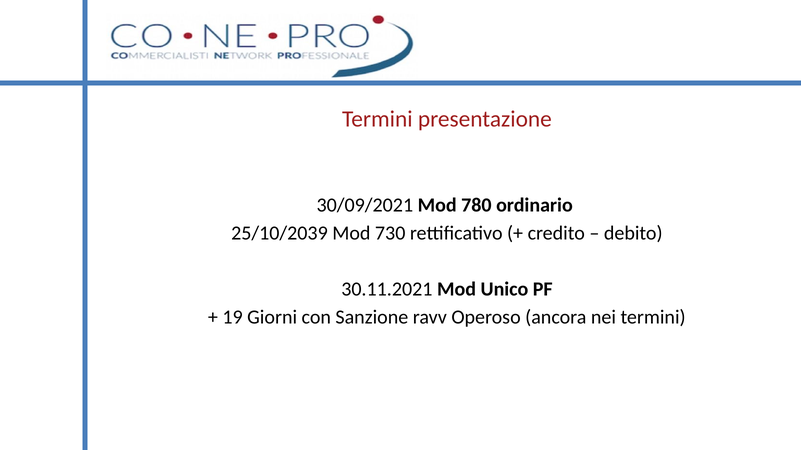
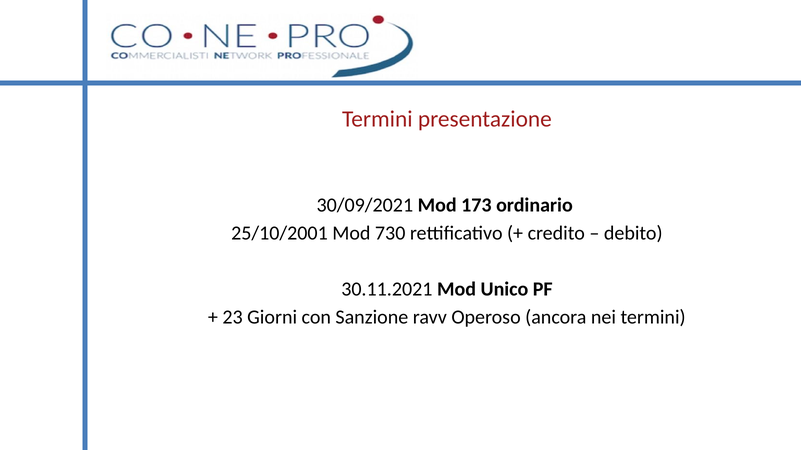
780: 780 -> 173
25/10/2039: 25/10/2039 -> 25/10/2001
19: 19 -> 23
